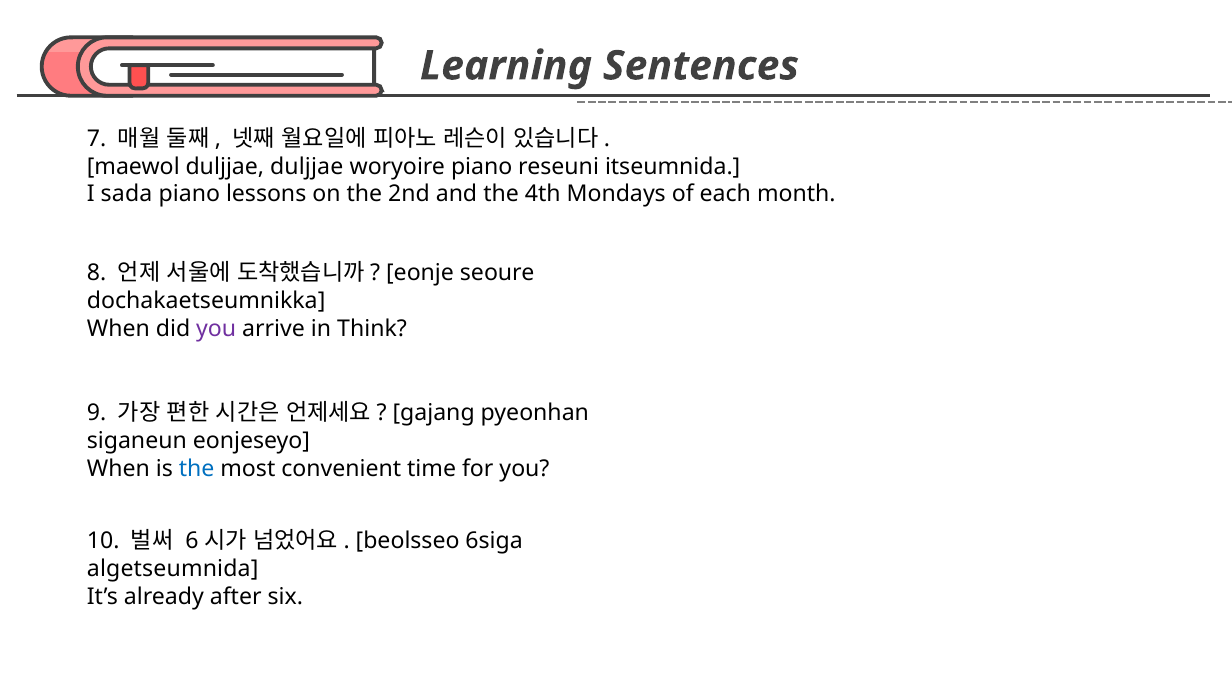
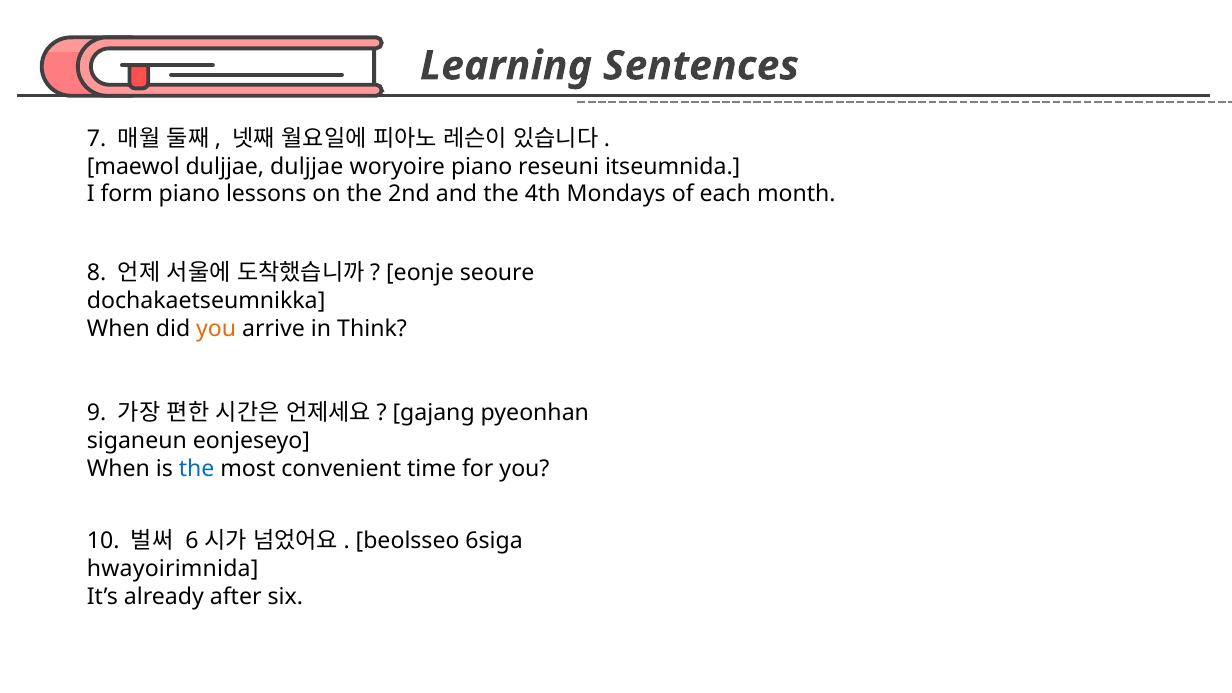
sada: sada -> form
you at (216, 329) colour: purple -> orange
algetseumnida: algetseumnida -> hwayoirimnida
